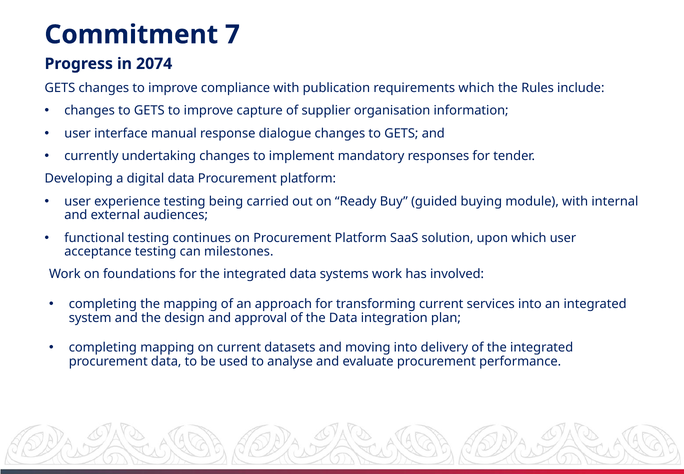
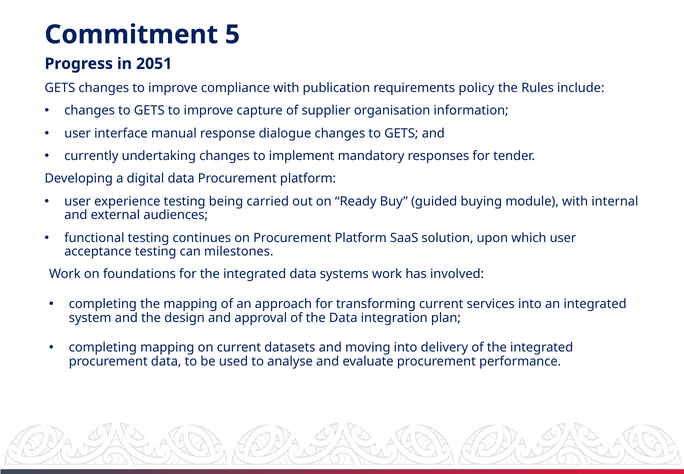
7: 7 -> 5
2074: 2074 -> 2051
requirements which: which -> policy
